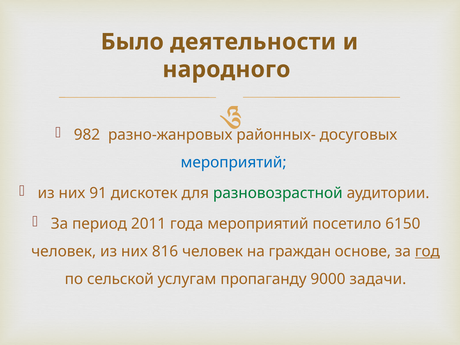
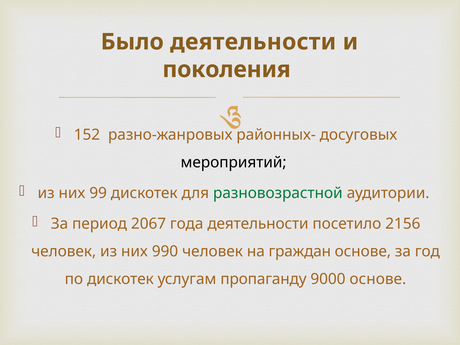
народного: народного -> поколения
982: 982 -> 152
мероприятий at (234, 162) colour: blue -> black
91: 91 -> 99
2011: 2011 -> 2067
года мероприятий: мероприятий -> деятельности
6150: 6150 -> 2156
816: 816 -> 990
год underline: present -> none
по сельской: сельской -> дискотек
9000 задачи: задачи -> основе
